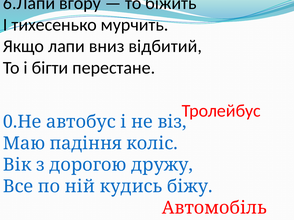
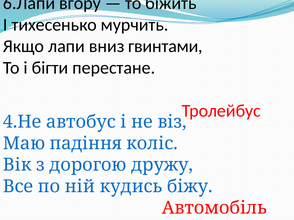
відбитий: відбитий -> гвинтами
0.Не: 0.Не -> 4.Не
